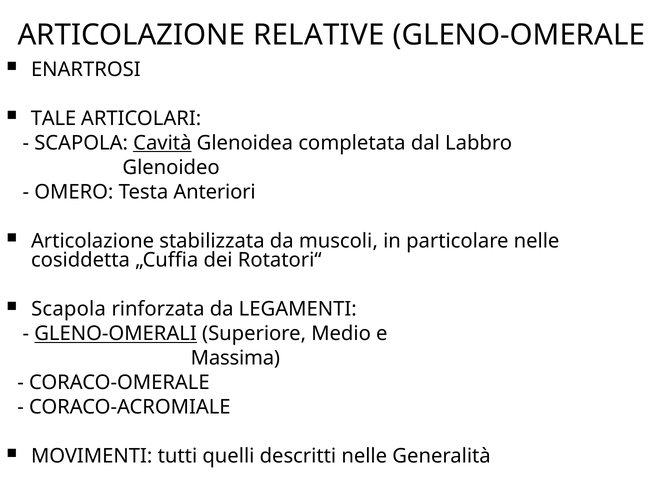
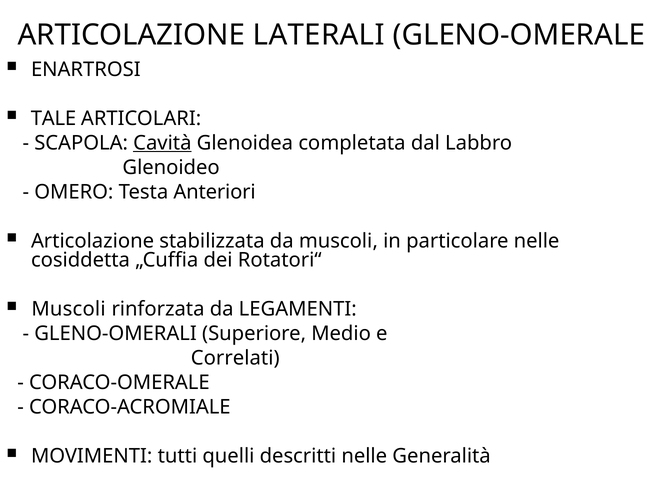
RELATIVE: RELATIVE -> LATERALI
Scapola at (69, 309): Scapola -> Muscoli
GLENO-OMERALI underline: present -> none
Massima: Massima -> Correlati
